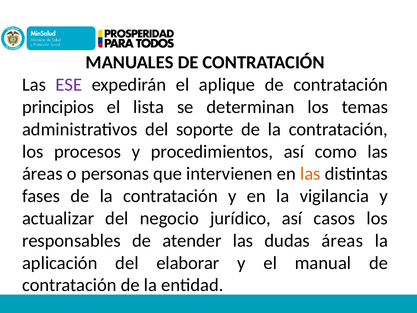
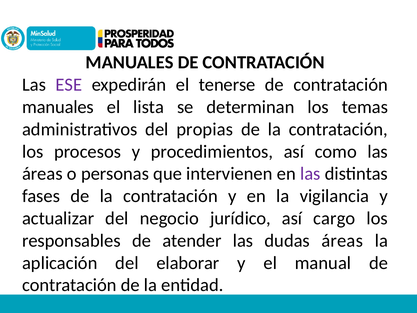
aplique: aplique -> tenerse
principios at (58, 107): principios -> manuales
soporte: soporte -> propias
las at (310, 174) colour: orange -> purple
casos: casos -> cargo
